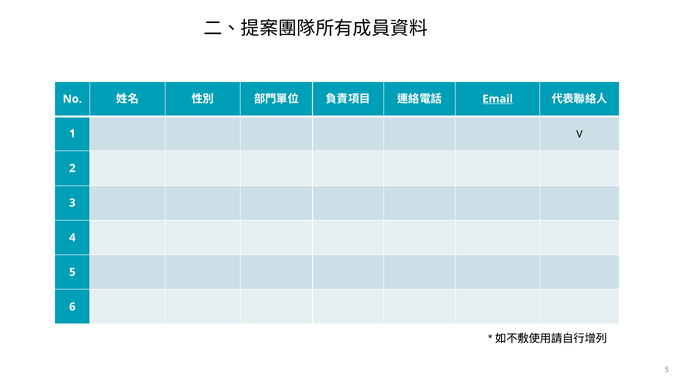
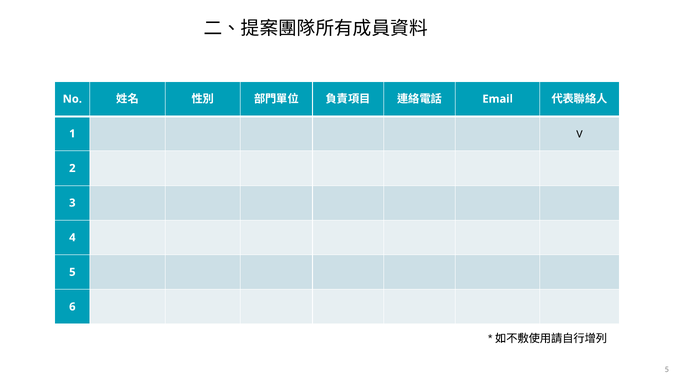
Email underline: present -> none
